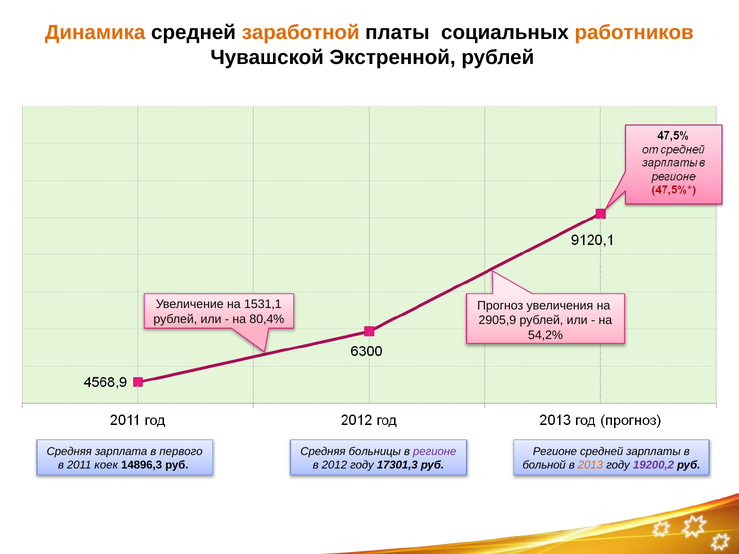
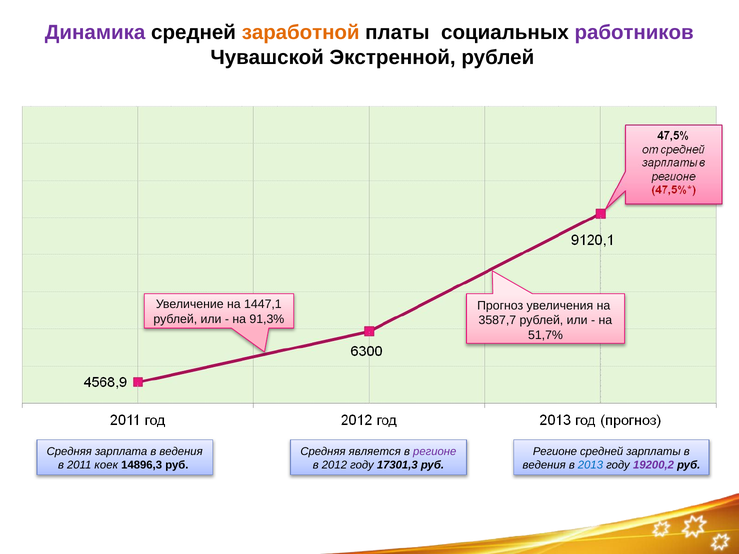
Динамика colour: orange -> purple
работников colour: orange -> purple
1531,1: 1531,1 -> 1447,1
80,4%: 80,4% -> 91,3%
2905,9: 2905,9 -> 3587,7
54,2%: 54,2% -> 51,7%
зарплата в первого: первого -> ведения
больницы: больницы -> является
больной at (544, 465): больной -> ведения
2013 colour: orange -> blue
